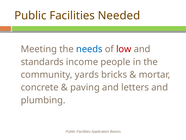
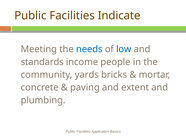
Needed: Needed -> Indicate
low colour: red -> blue
letters: letters -> extent
